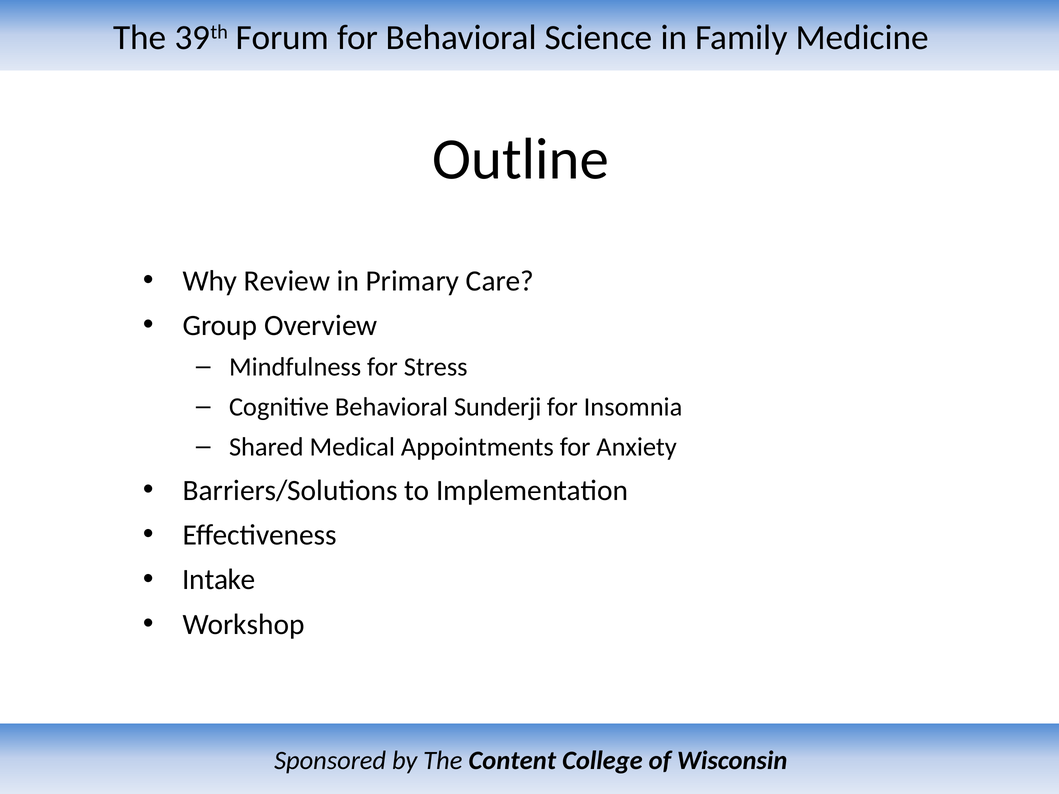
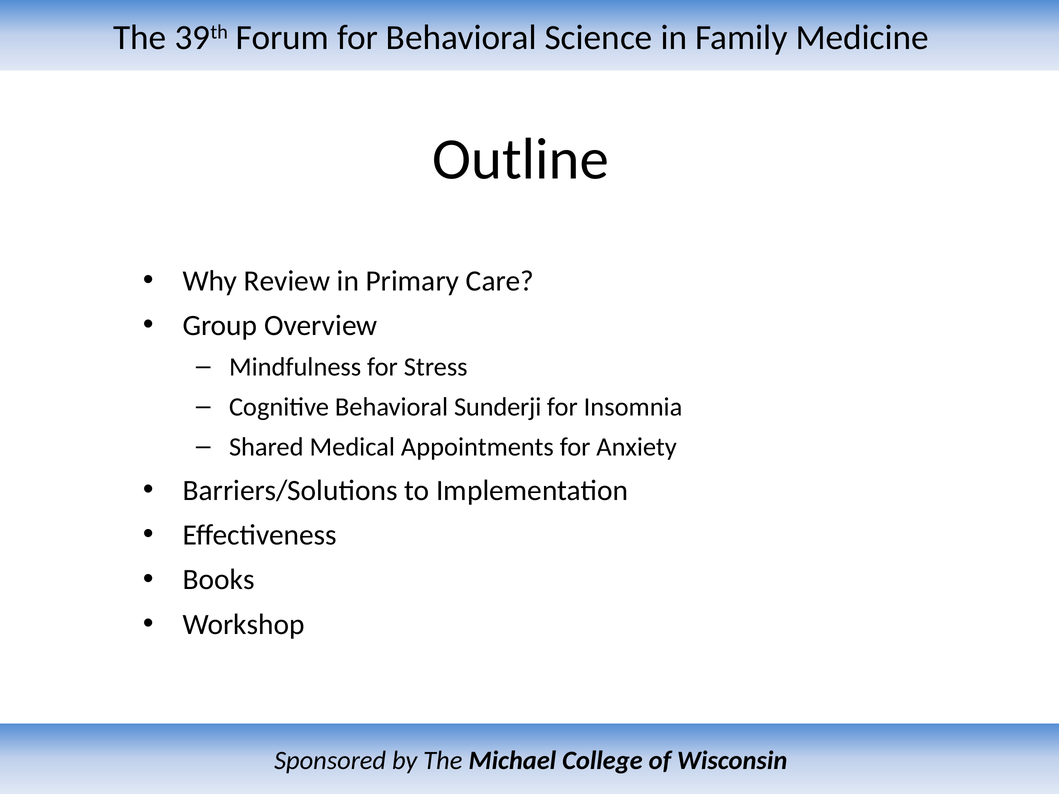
Intake: Intake -> Books
Content: Content -> Michael
